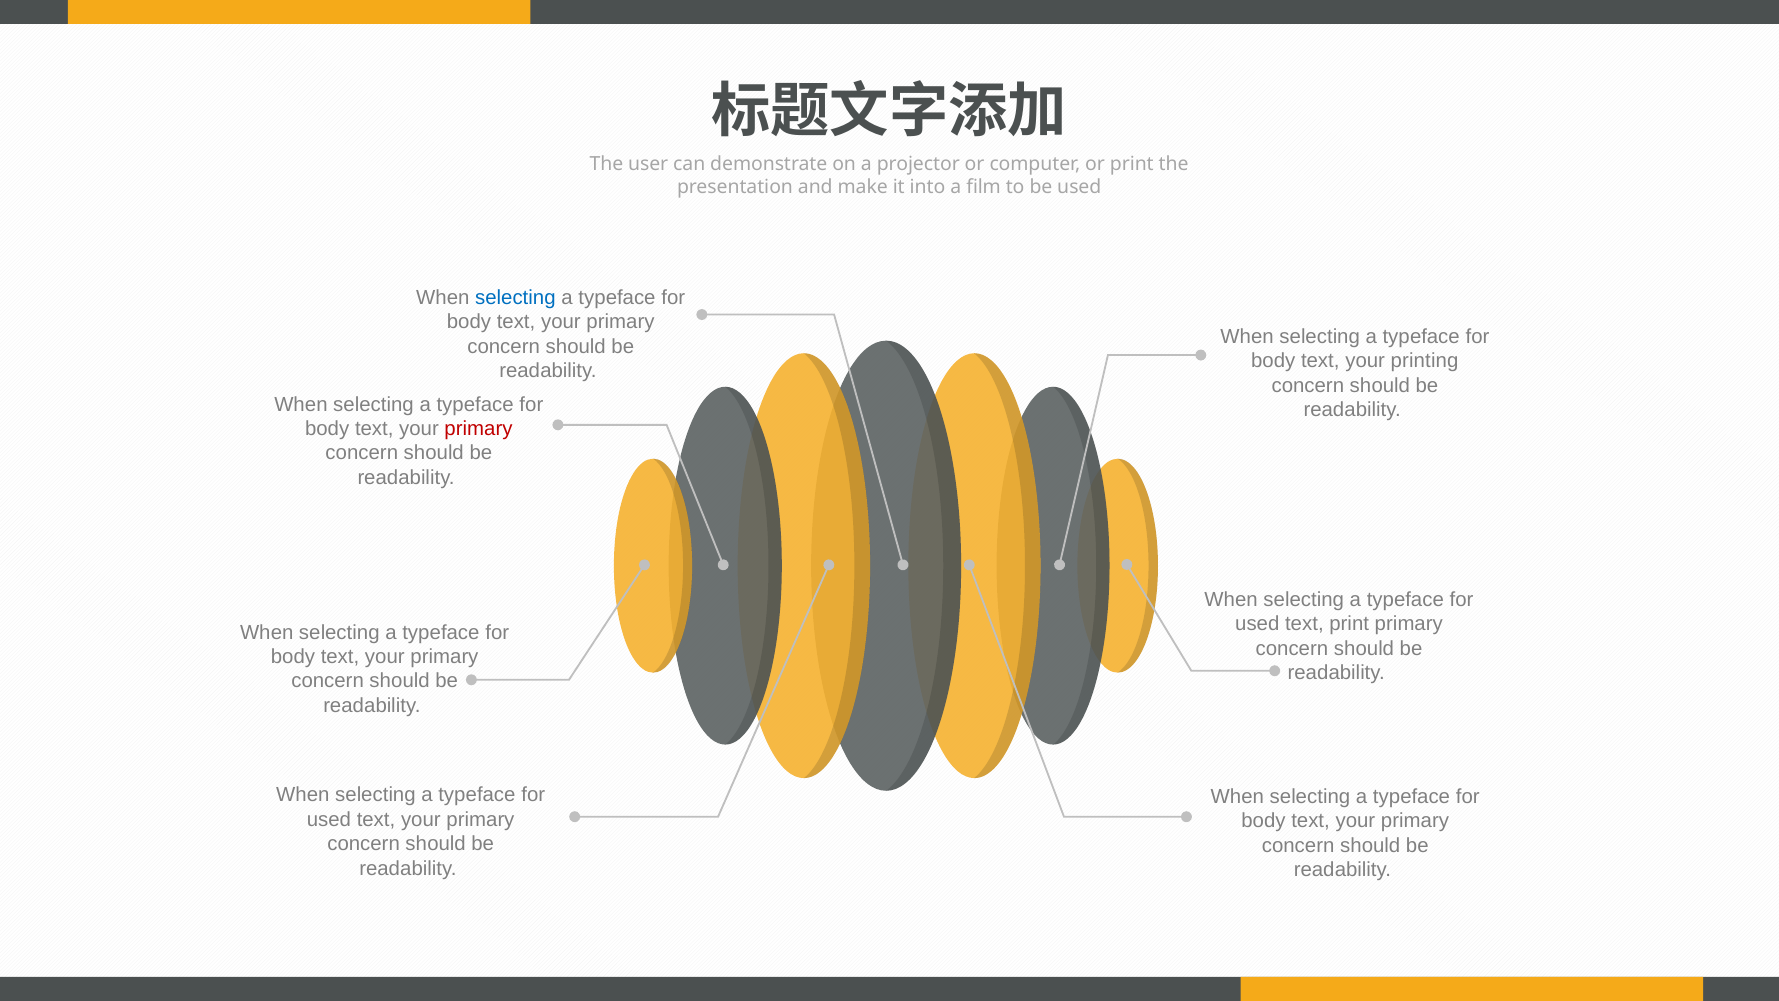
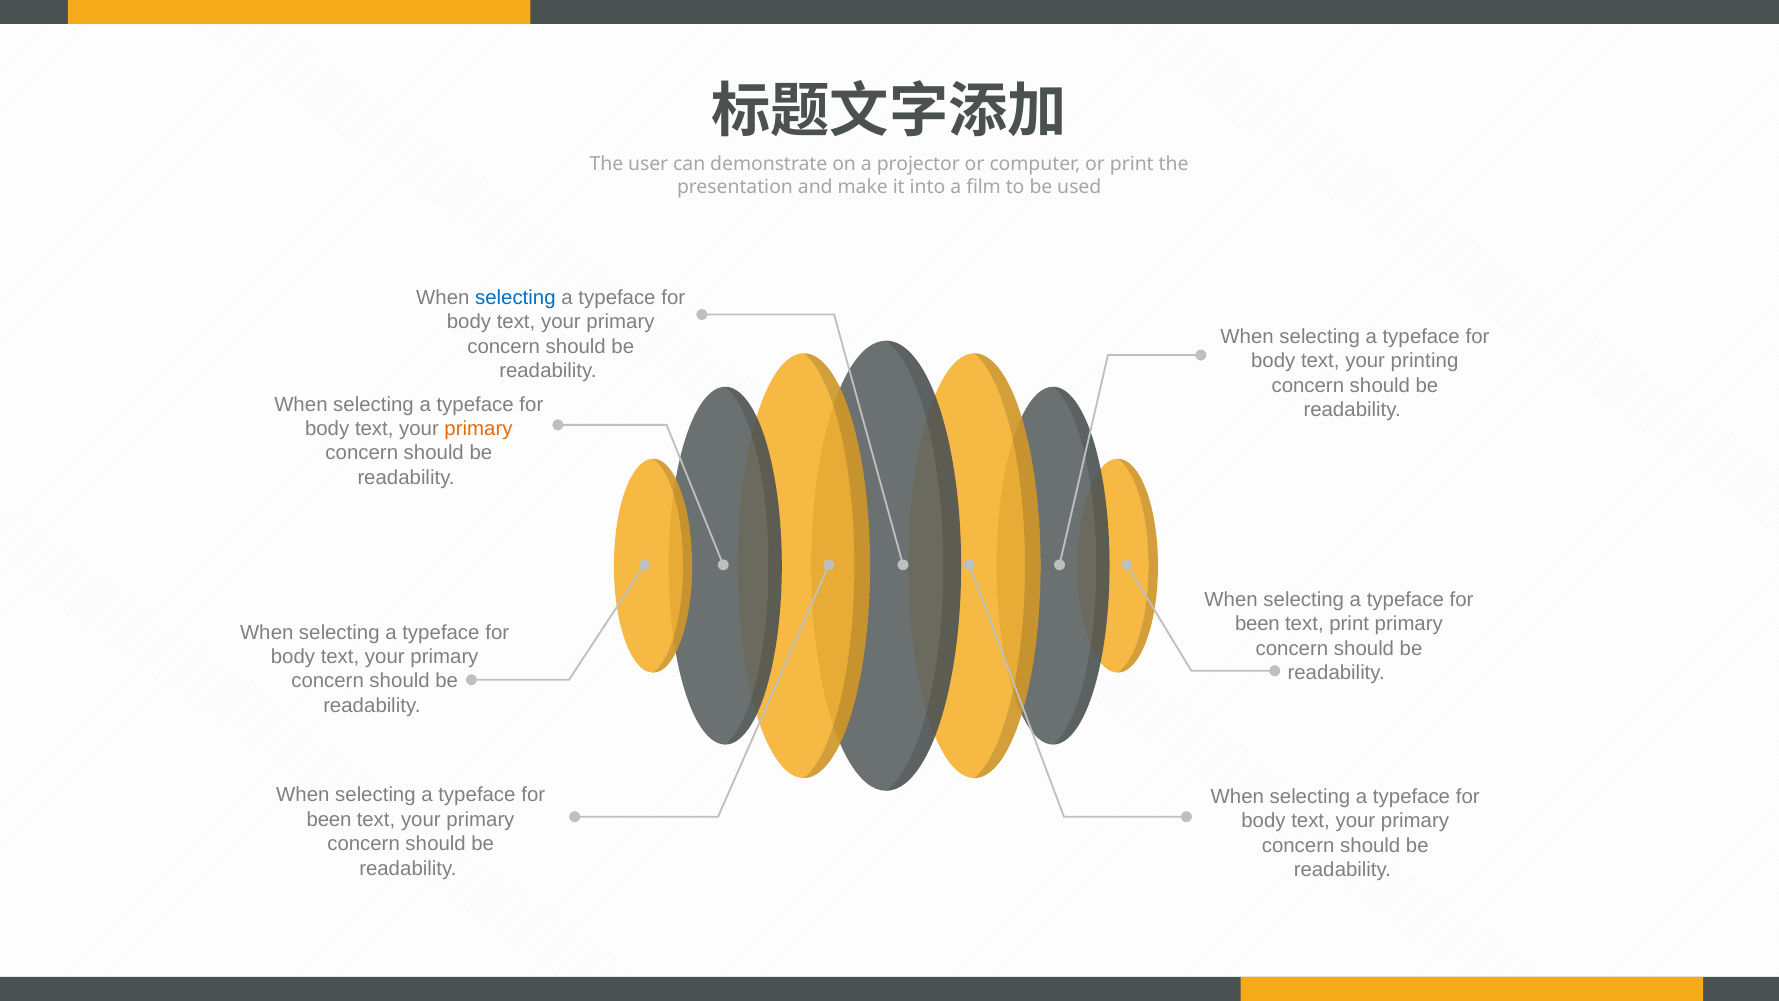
primary at (479, 429) colour: red -> orange
used at (1257, 624): used -> been
used at (329, 819): used -> been
